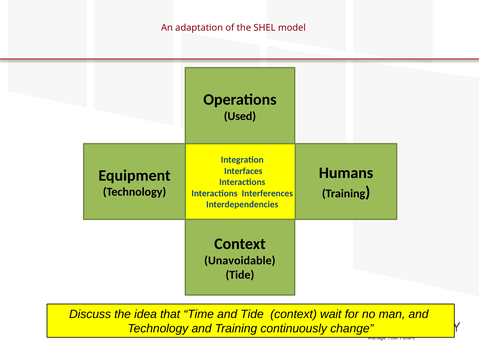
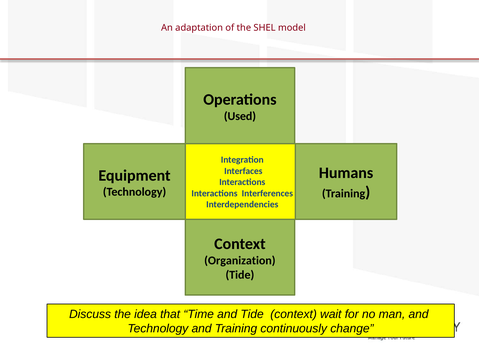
Unavoidable: Unavoidable -> Organization
